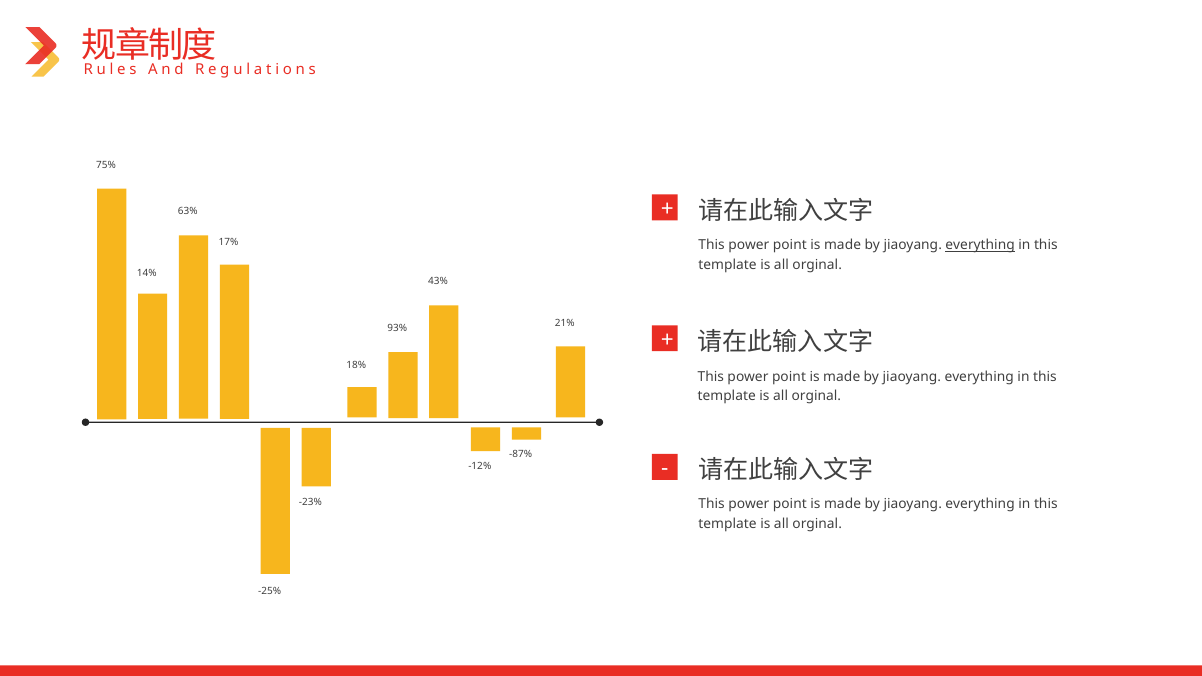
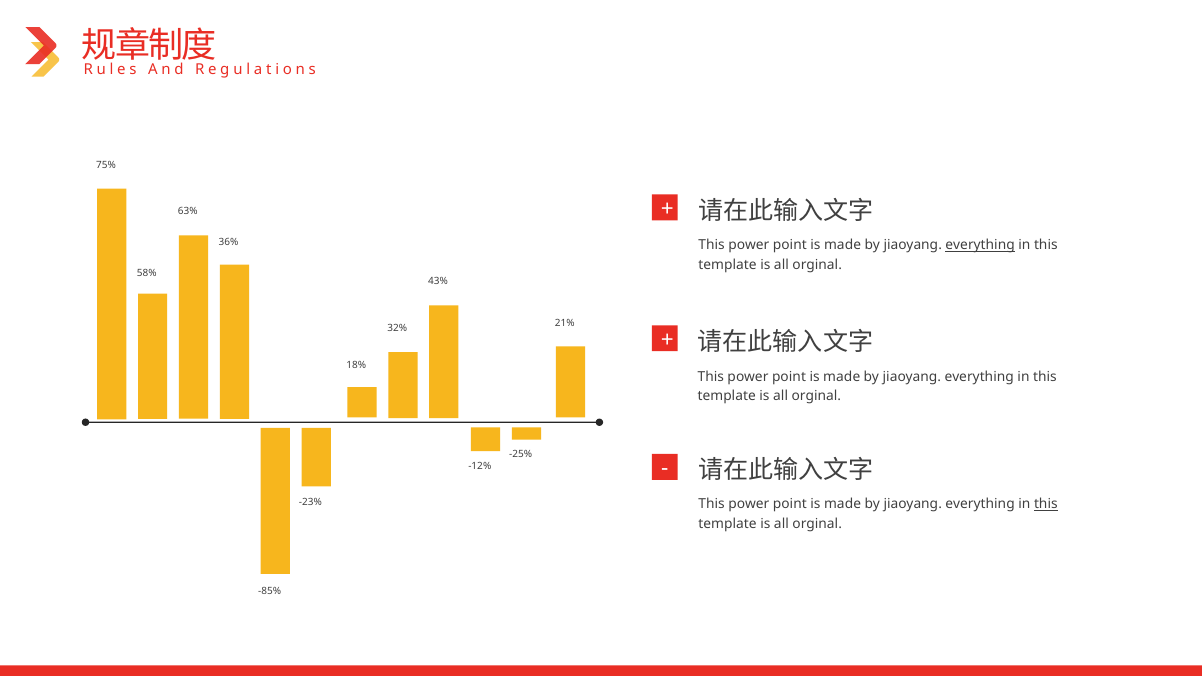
17%: 17% -> 36%
14%: 14% -> 58%
93%: 93% -> 32%
-87%: -87% -> -25%
this at (1046, 504) underline: none -> present
-25%: -25% -> -85%
